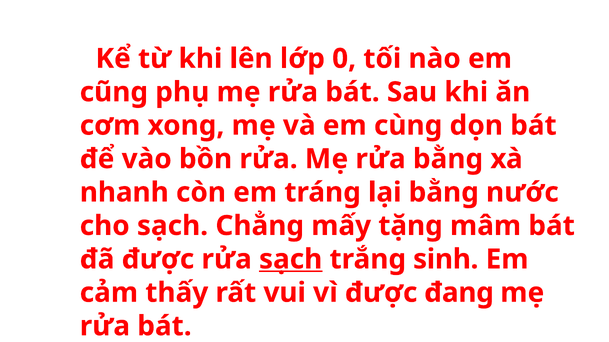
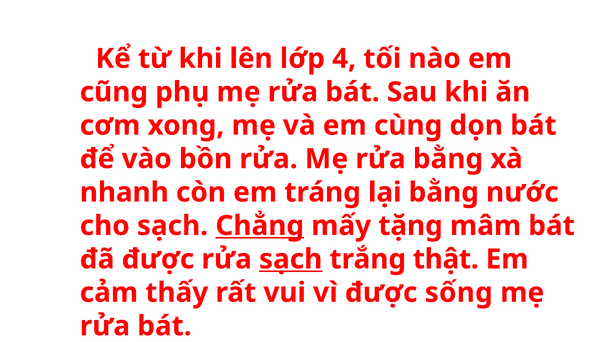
0: 0 -> 4
Chẳng underline: none -> present
sinh: sinh -> thật
đang: đang -> sống
